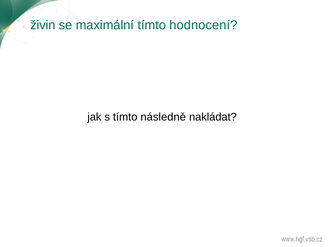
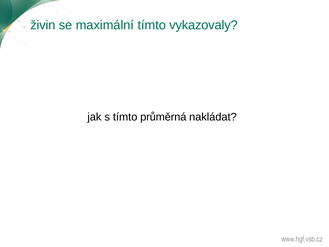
hodnocení: hodnocení -> vykazovaly
následně: následně -> průměrná
